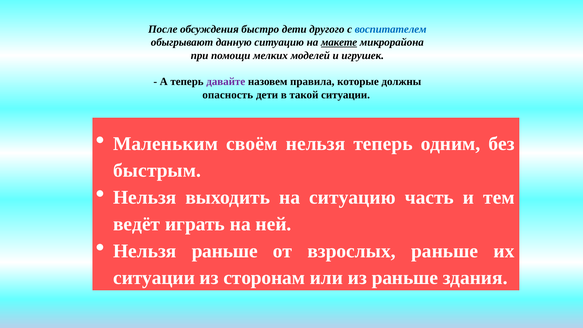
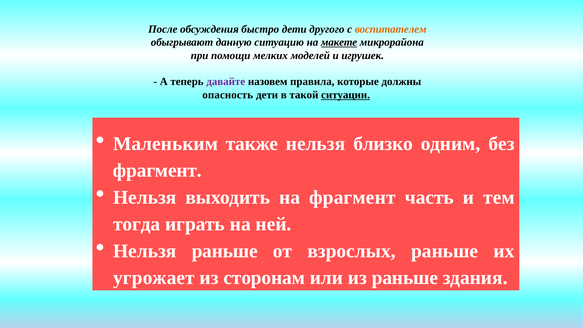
воспитателем colour: blue -> orange
ситуации at (346, 95) underline: none -> present
своём: своём -> также
нельзя теперь: теперь -> близко
быстрым at (157, 170): быстрым -> фрагмент
на ситуацию: ситуацию -> фрагмент
ведёт: ведёт -> тогда
ситуации at (154, 278): ситуации -> угрожает
